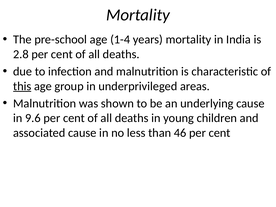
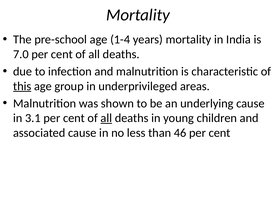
2.8: 2.8 -> 7.0
9.6: 9.6 -> 3.1
all at (106, 118) underline: none -> present
